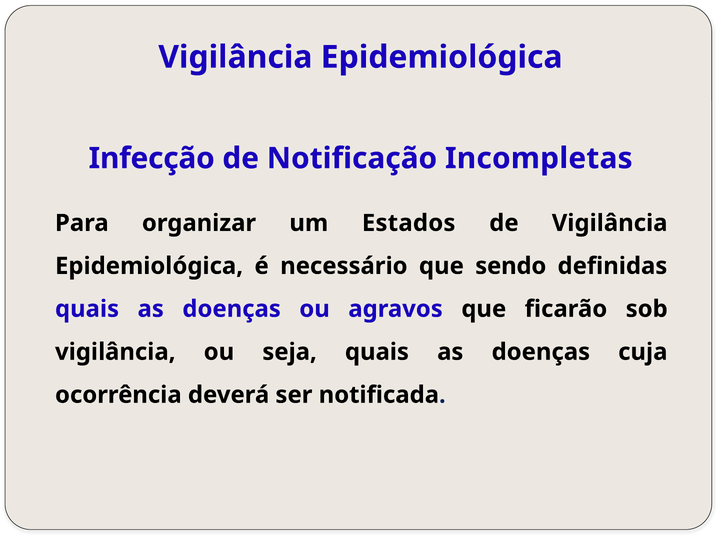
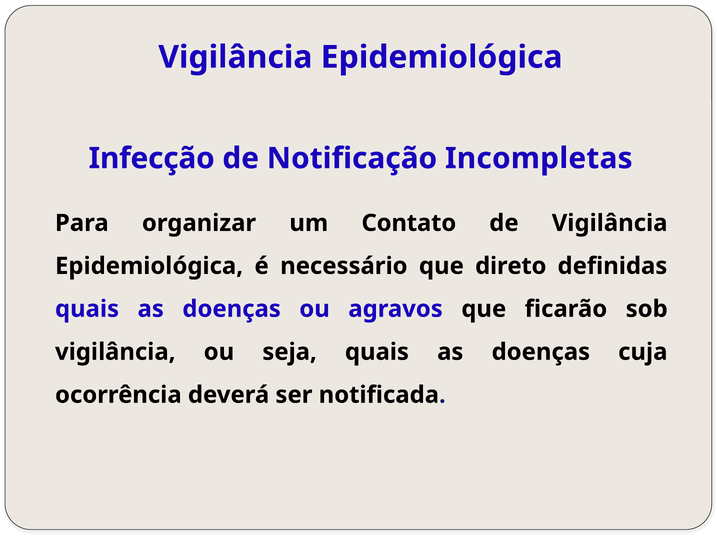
Estados: Estados -> Contato
sendo: sendo -> direto
